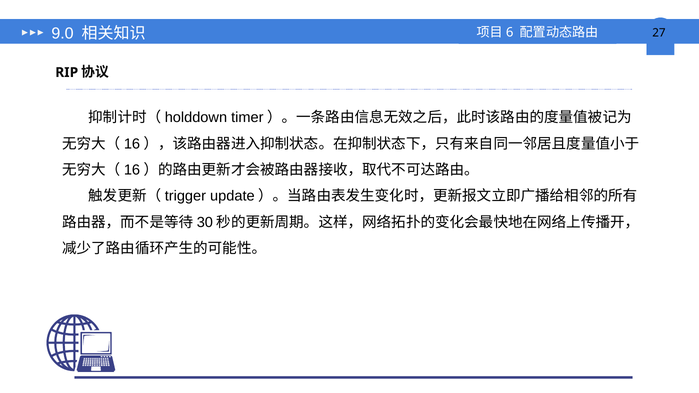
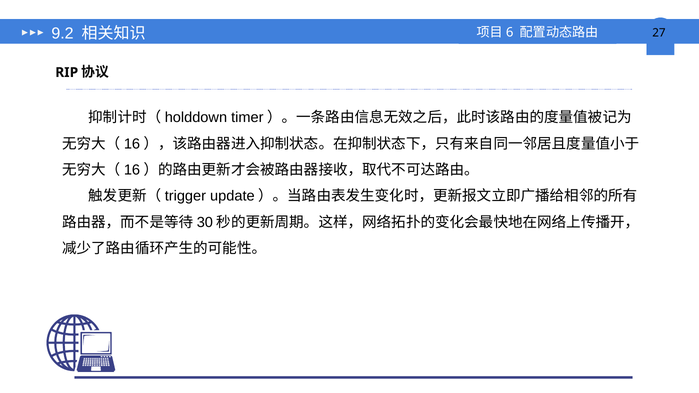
9.0: 9.0 -> 9.2
